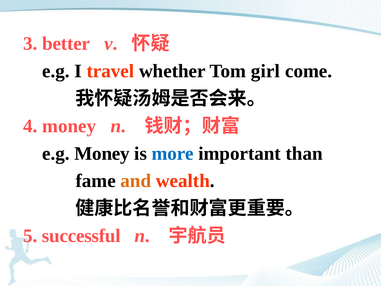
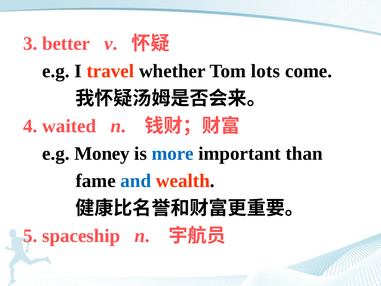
girl: girl -> lots
4 money: money -> waited
and colour: orange -> blue
successful: successful -> spaceship
